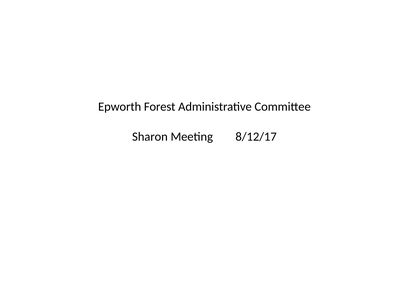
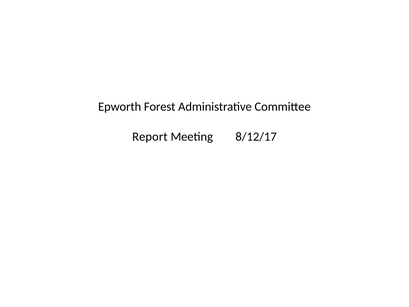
Sharon: Sharon -> Report
